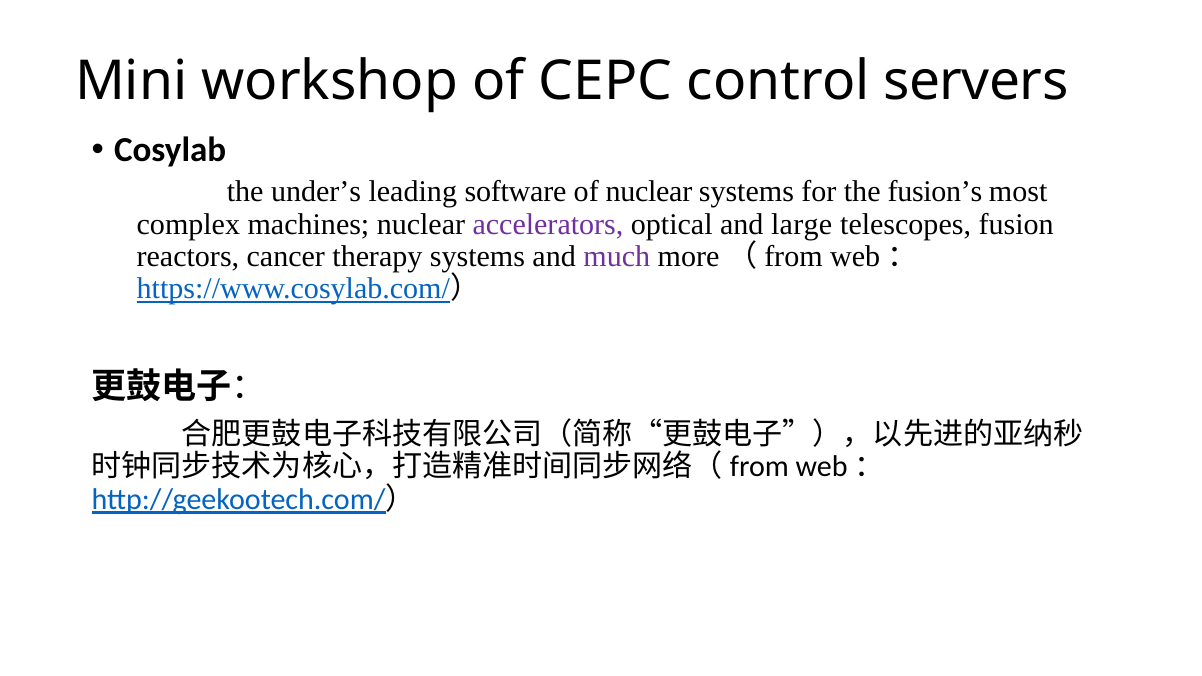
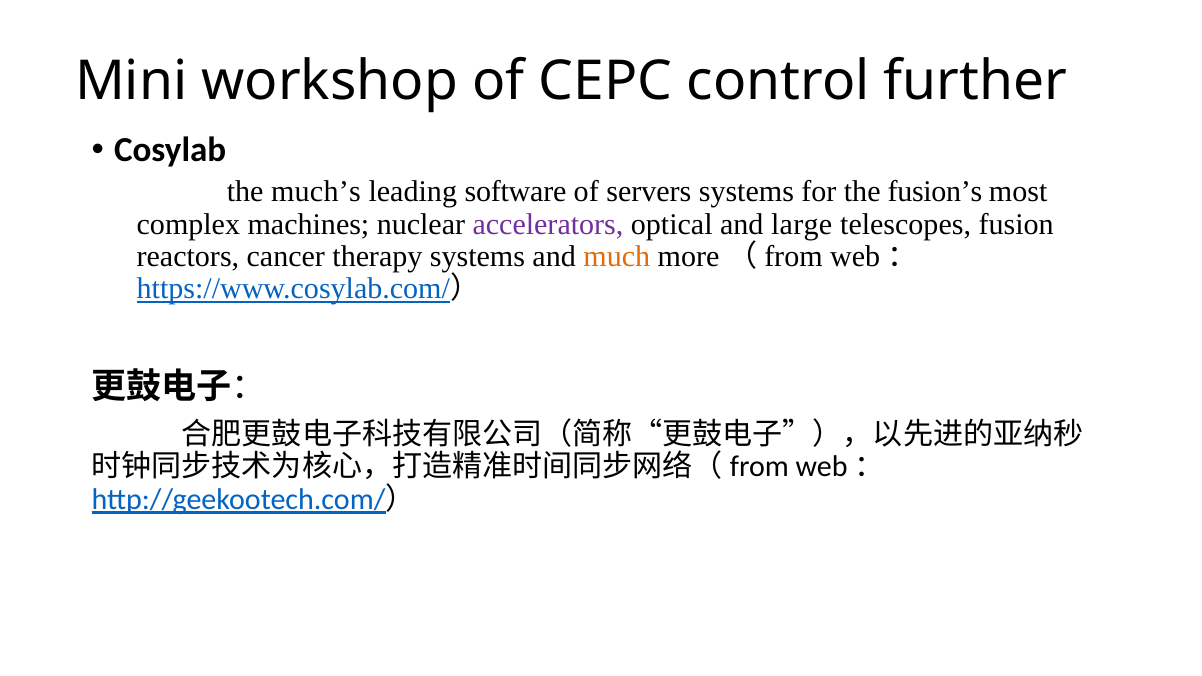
servers: servers -> further
under’s: under’s -> much’s
of nuclear: nuclear -> servers
much colour: purple -> orange
